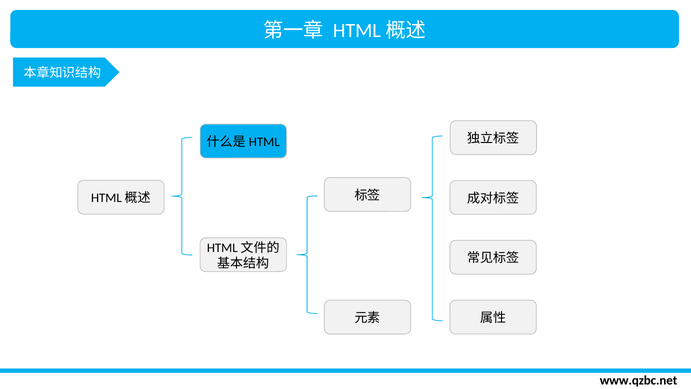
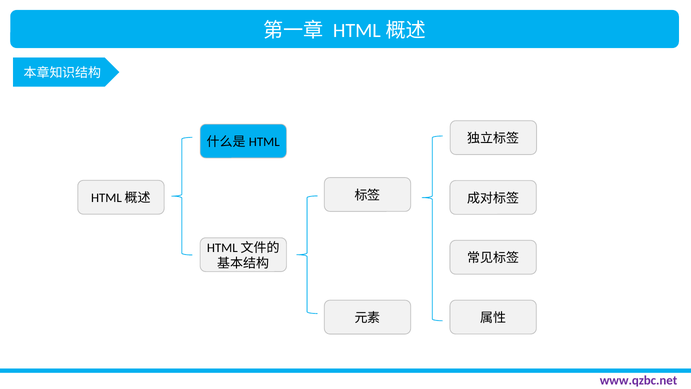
www.qzbc.net colour: black -> purple
